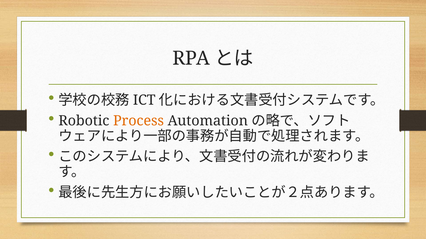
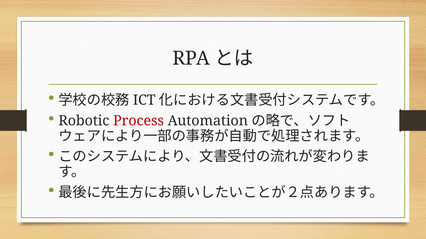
Process colour: orange -> red
